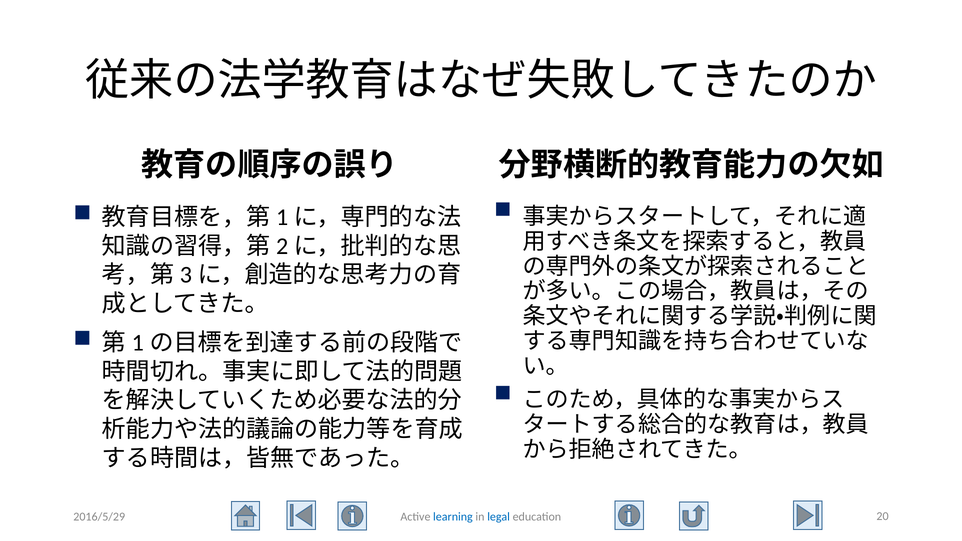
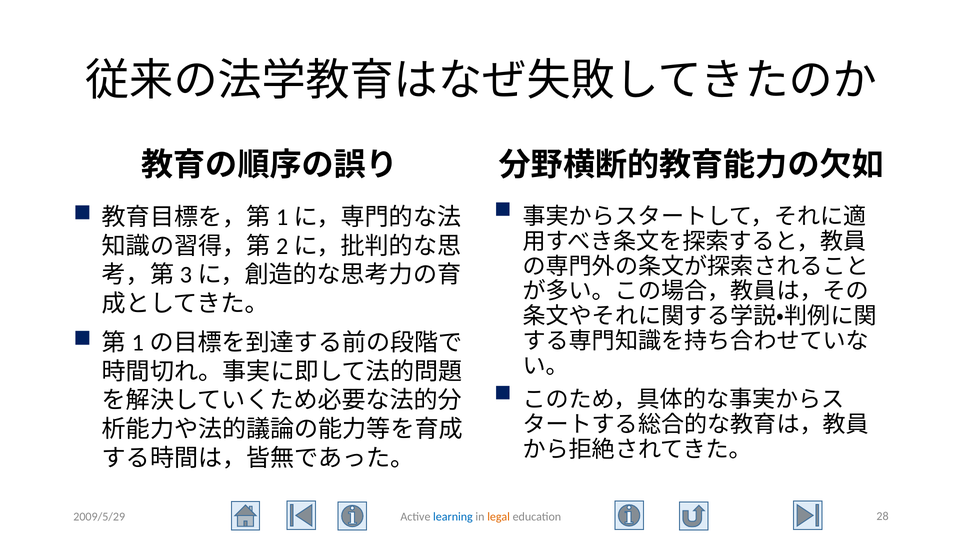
2016/5/29: 2016/5/29 -> 2009/5/29
legal colour: blue -> orange
20: 20 -> 28
